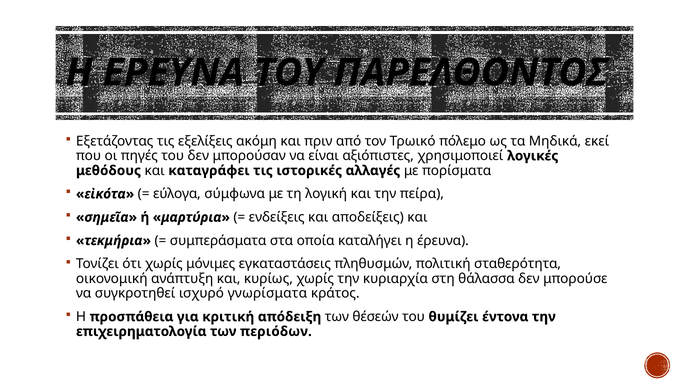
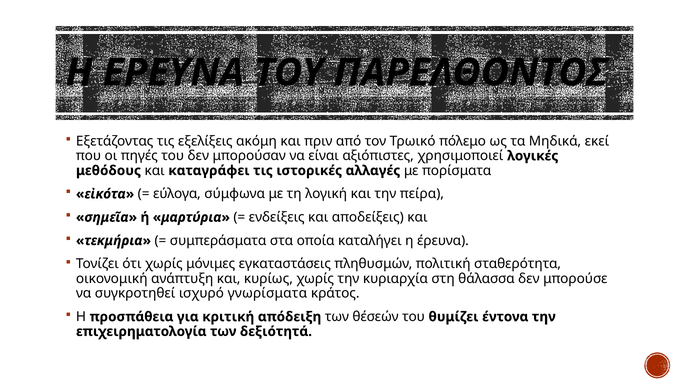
περιόδων: περιόδων -> δεξιότητά
